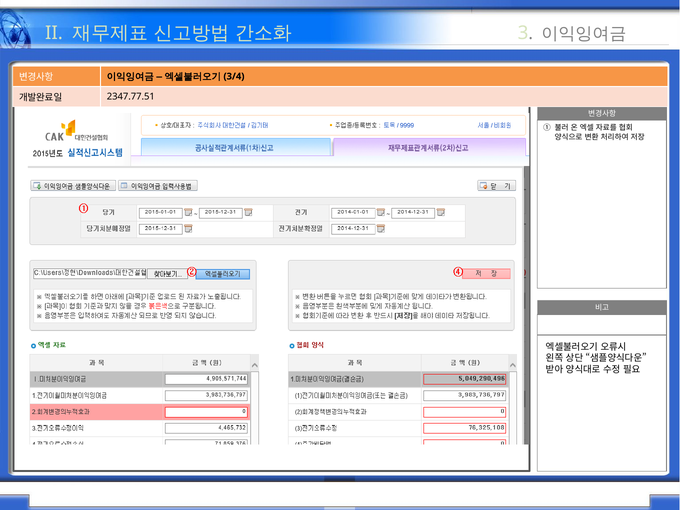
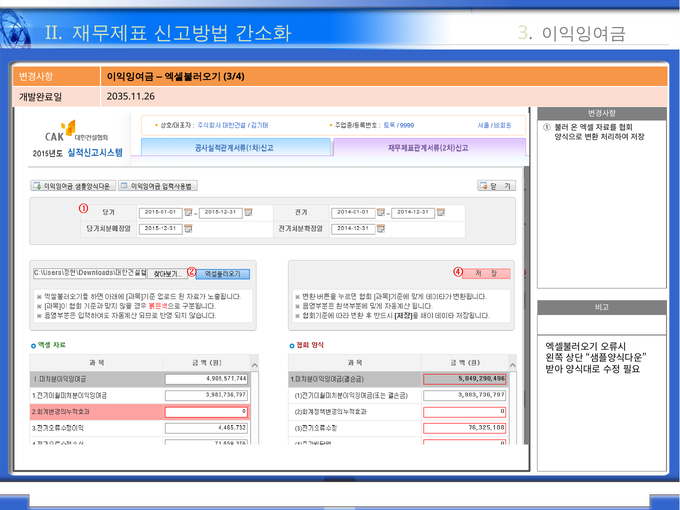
2347.77.51: 2347.77.51 -> 2035.11.26
